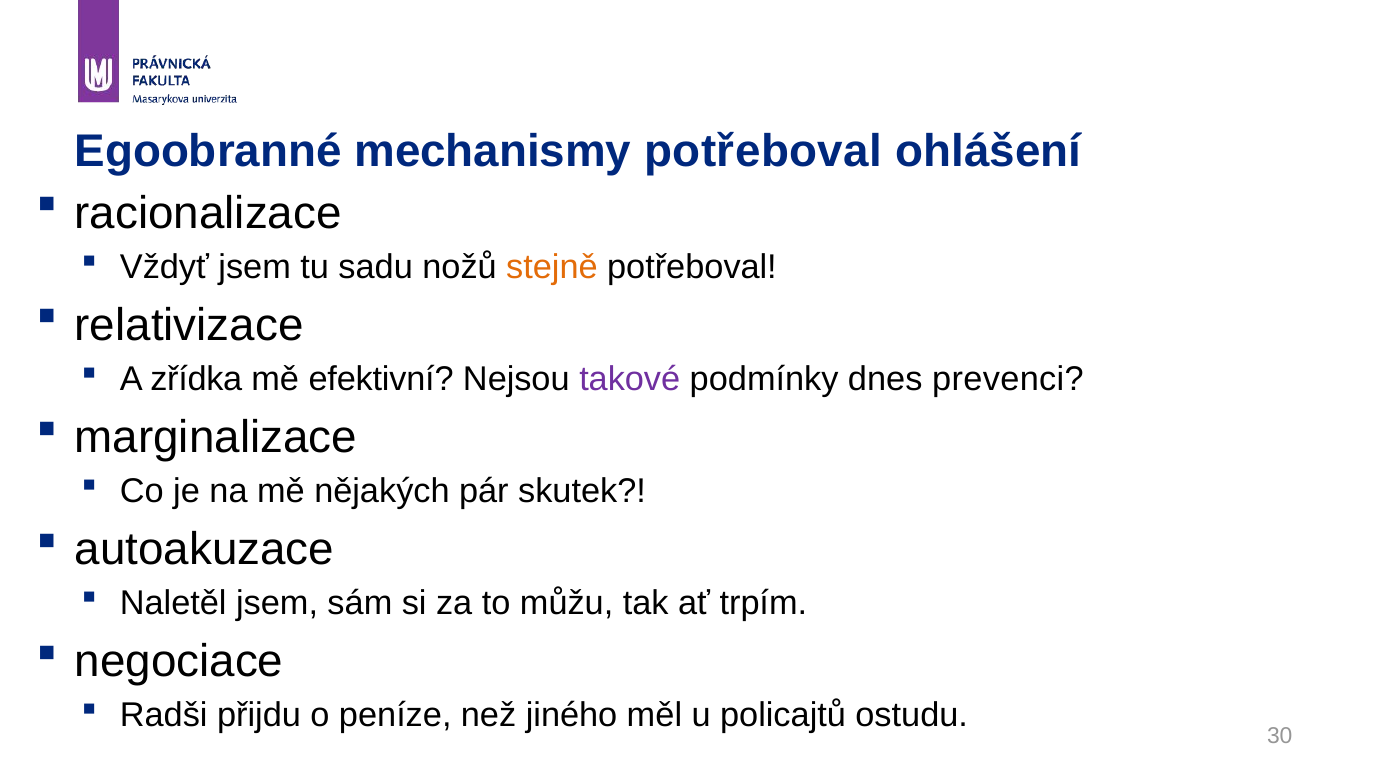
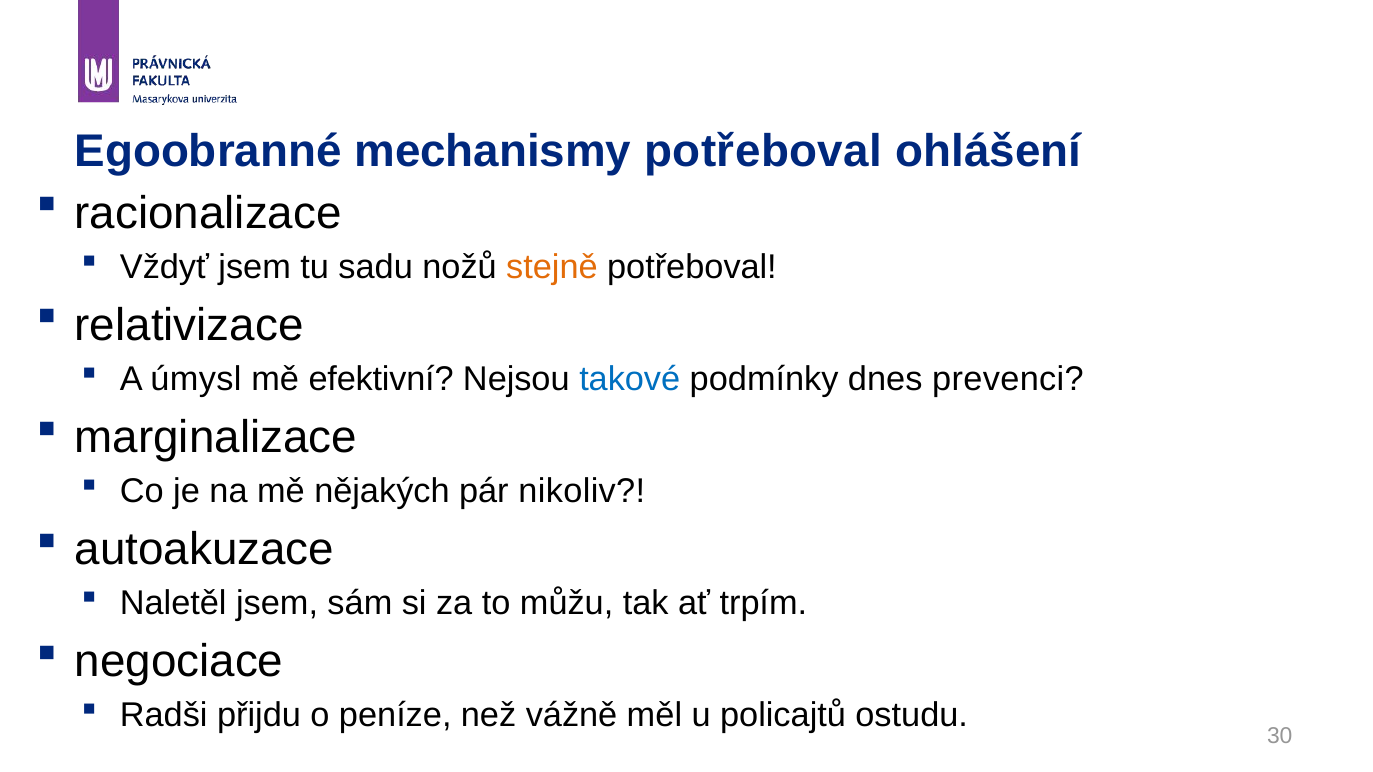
zřídka: zřídka -> úmysl
takové colour: purple -> blue
skutek: skutek -> nikoliv
jiného: jiného -> vážně
